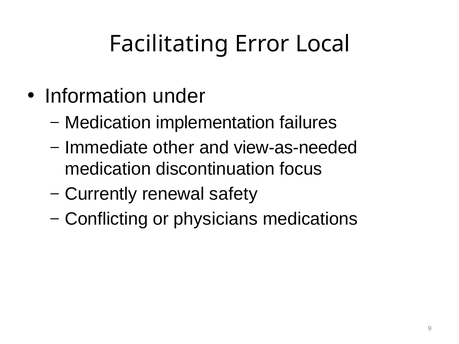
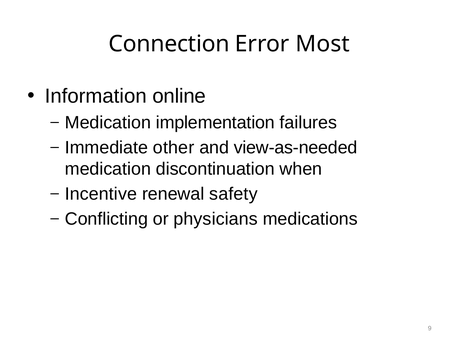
Facilitating: Facilitating -> Connection
Local: Local -> Most
under: under -> online
focus: focus -> when
Currently: Currently -> Incentive
